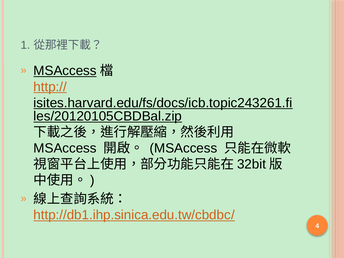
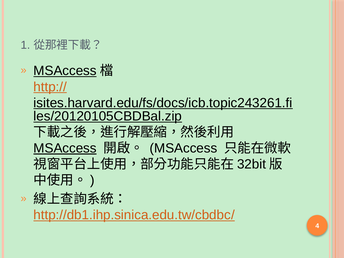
MSAccess at (65, 148) underline: none -> present
